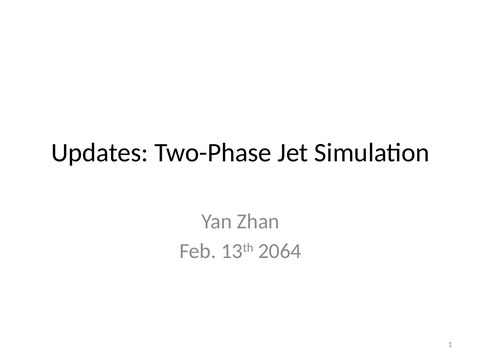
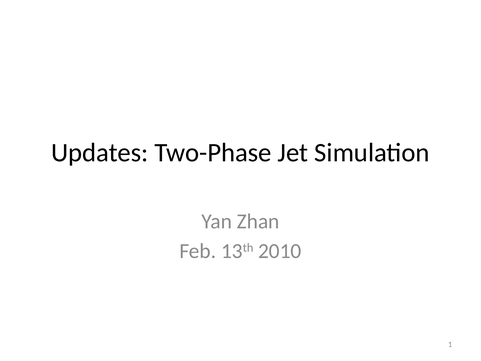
2064: 2064 -> 2010
